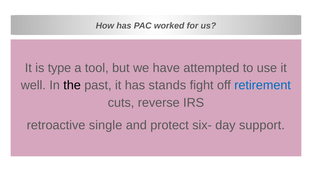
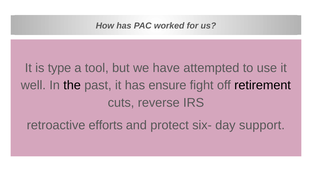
stands: stands -> ensure
retirement colour: blue -> black
single: single -> efforts
